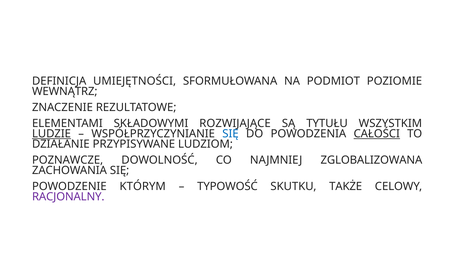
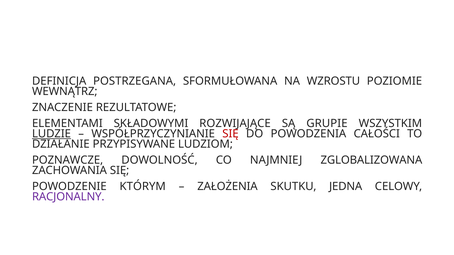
UMIEJĘTNOŚCI: UMIEJĘTNOŚCI -> POSTRZEGANA
PODMIOT: PODMIOT -> WZROSTU
TYTUŁU: TYTUŁU -> GRUPIE
SIĘ at (231, 134) colour: blue -> red
CAŁOŚCI underline: present -> none
TYPOWOŚĆ: TYPOWOŚĆ -> ZAŁOŻENIA
TAKŻE: TAKŻE -> JEDNA
